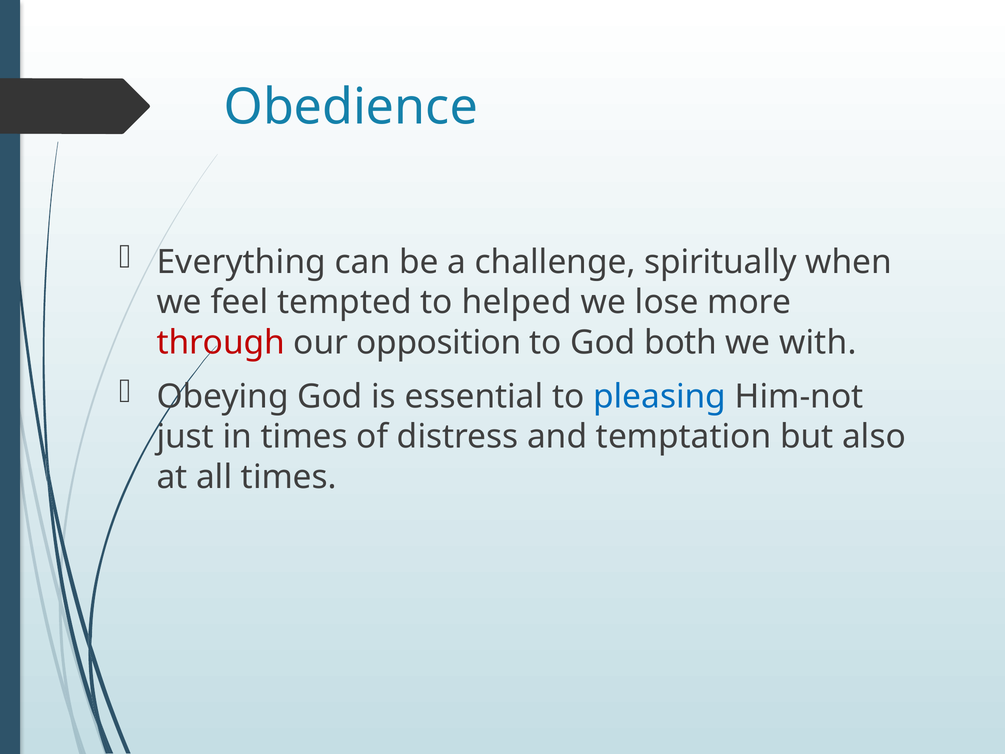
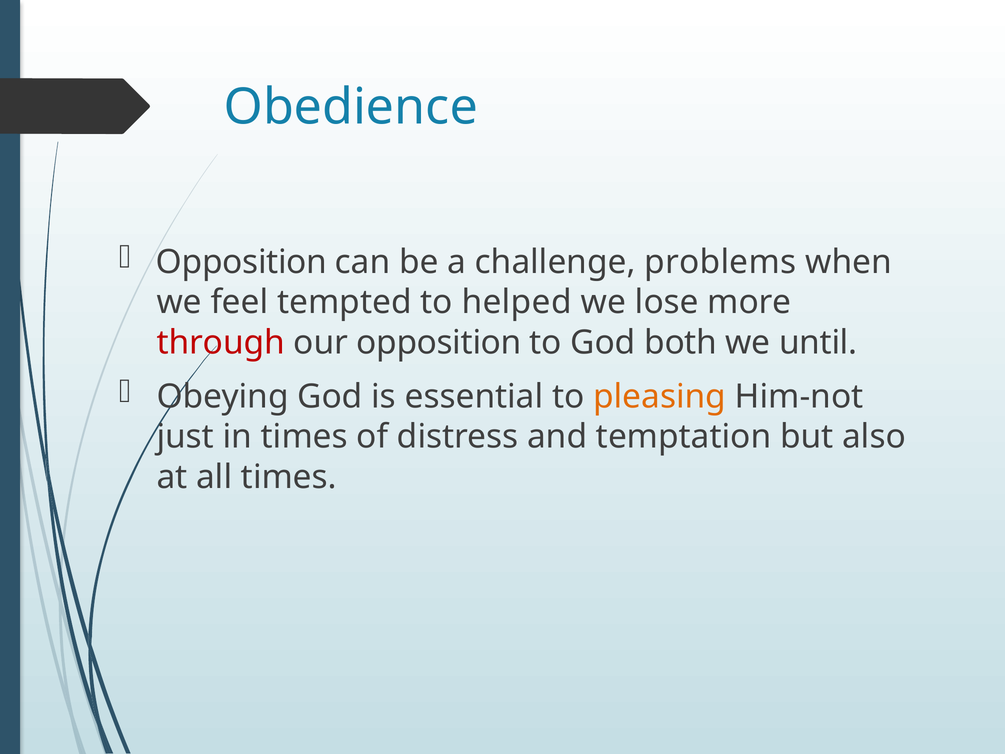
Everything at (241, 262): Everything -> Opposition
spiritually: spiritually -> problems
with: with -> until
pleasing colour: blue -> orange
